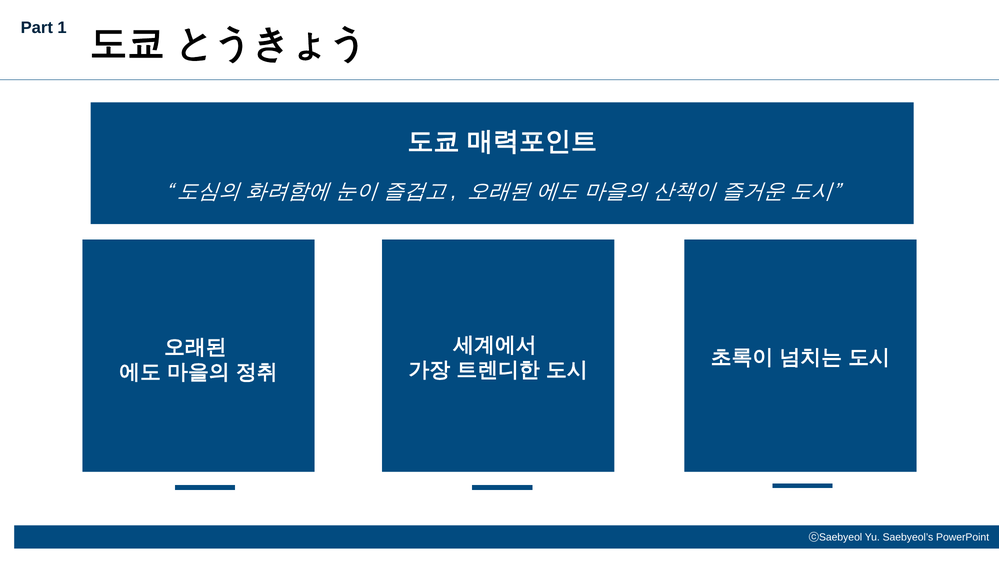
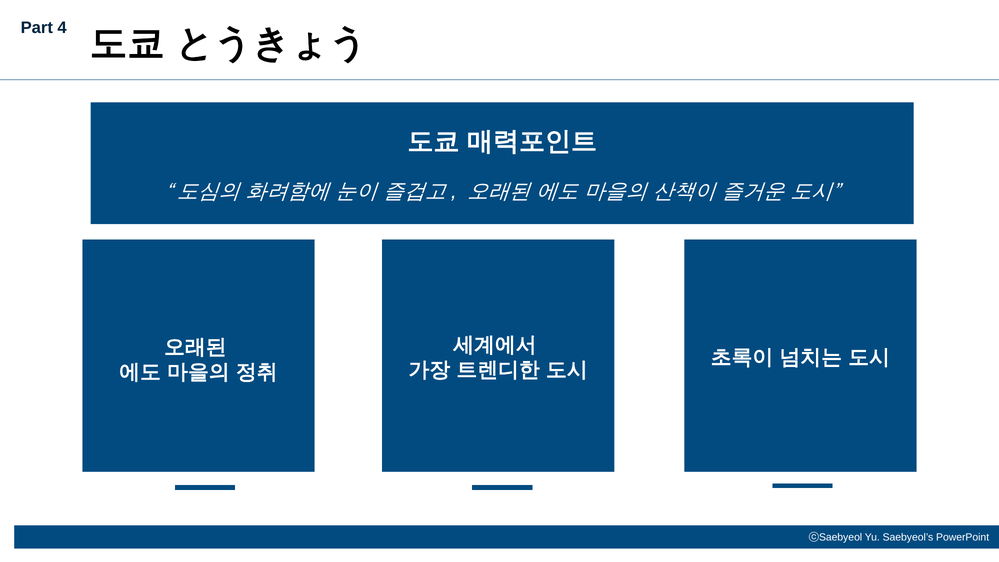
1: 1 -> 4
